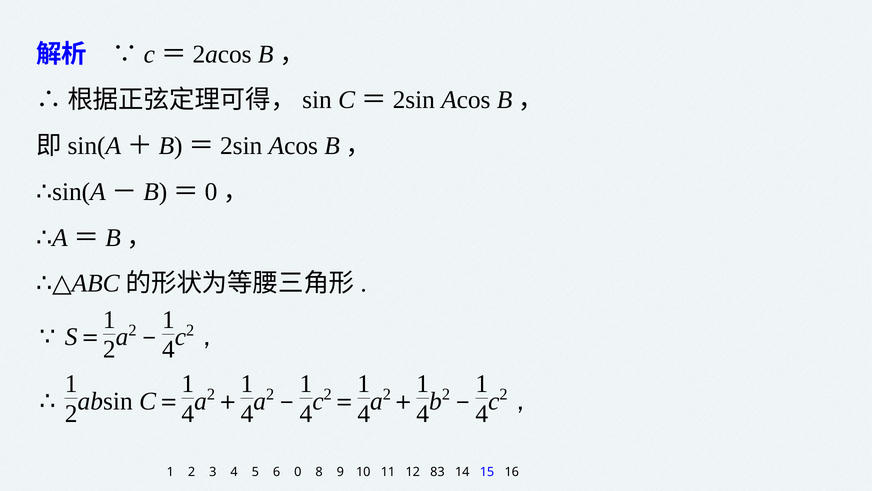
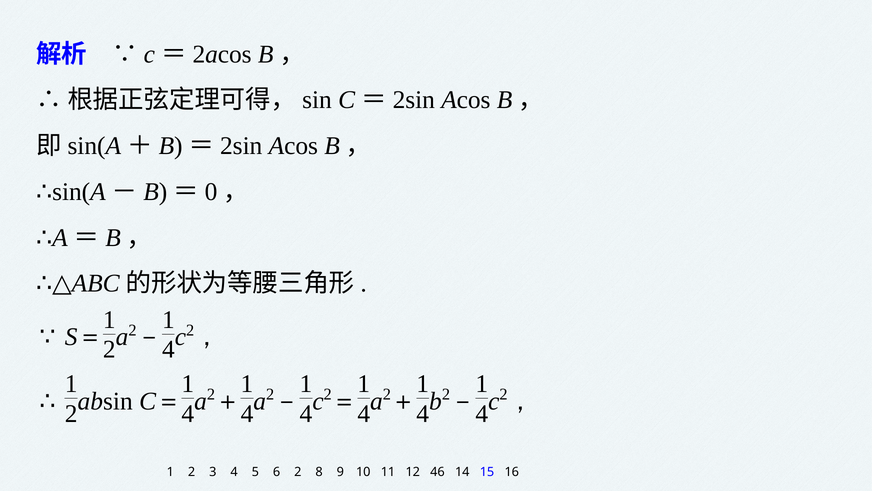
6 0: 0 -> 2
83: 83 -> 46
